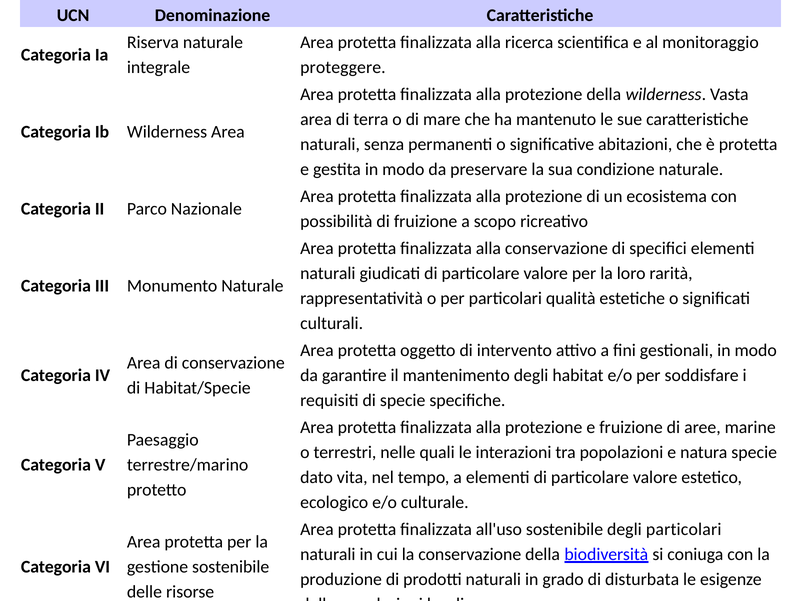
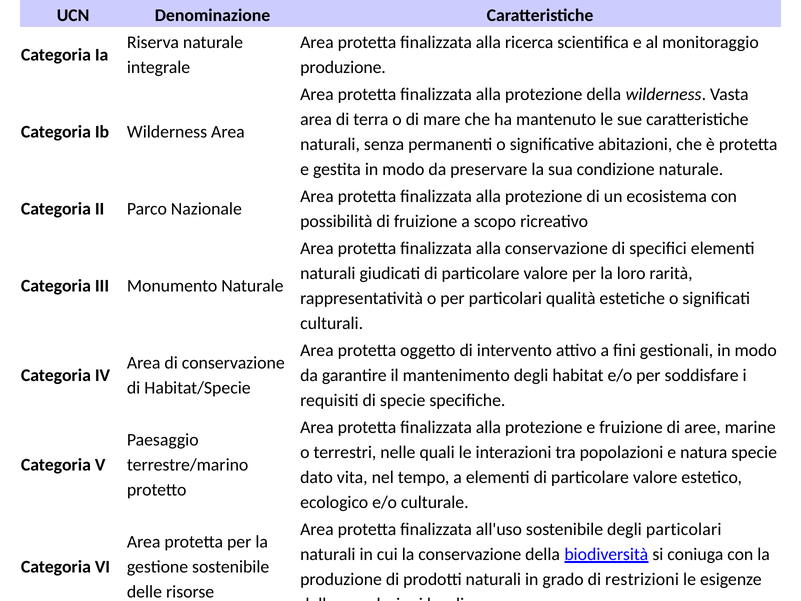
proteggere at (343, 67): proteggere -> produzione
disturbata: disturbata -> restrizioni
